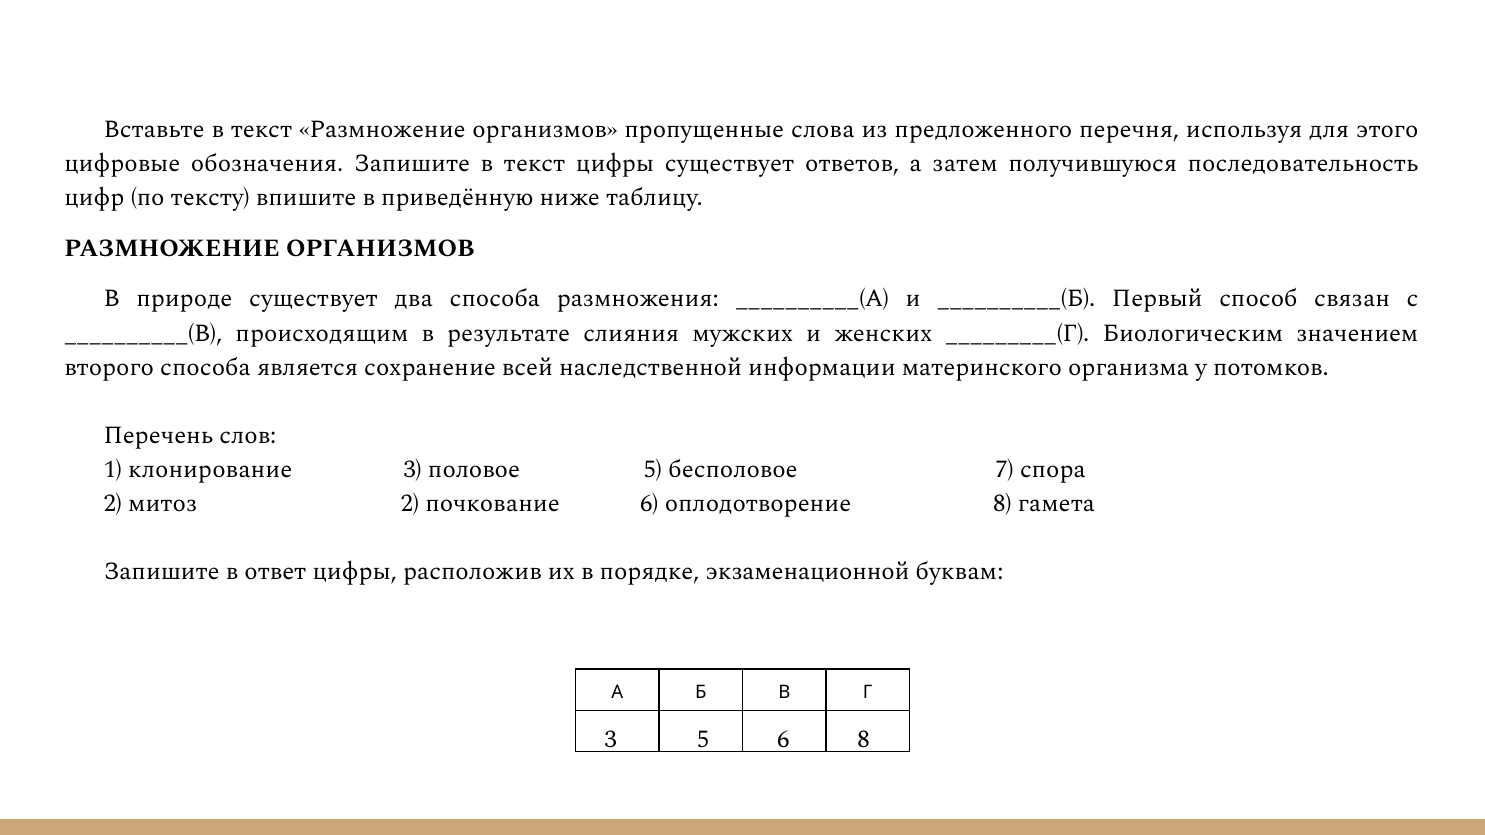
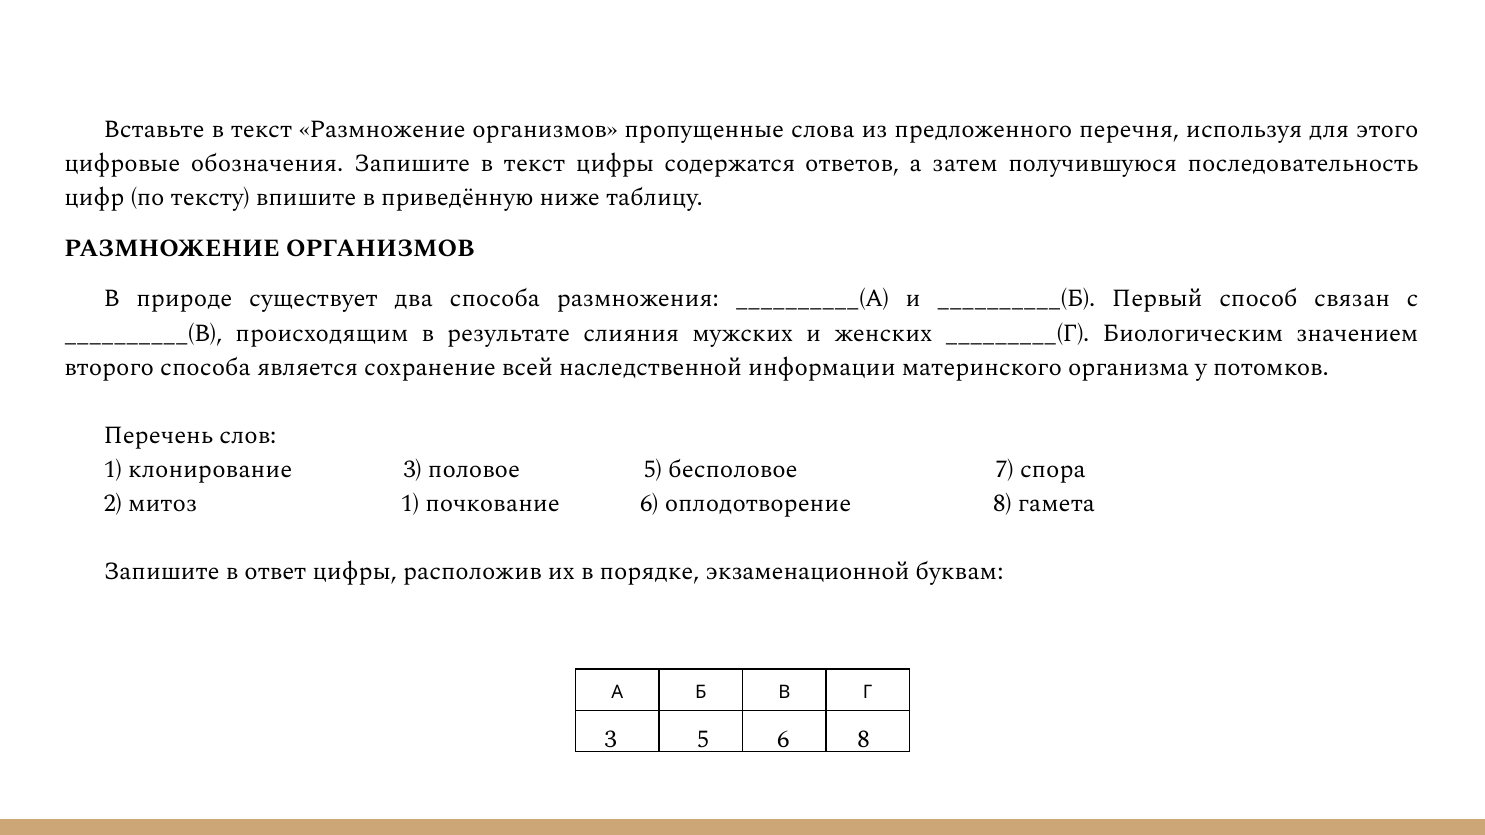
существует at (730, 163): существует -> содержатся
митоз 2: 2 -> 1
